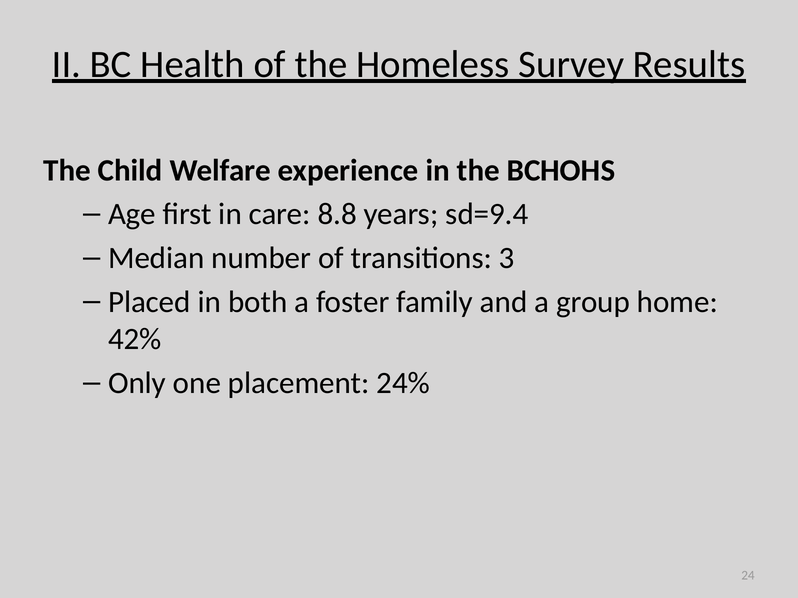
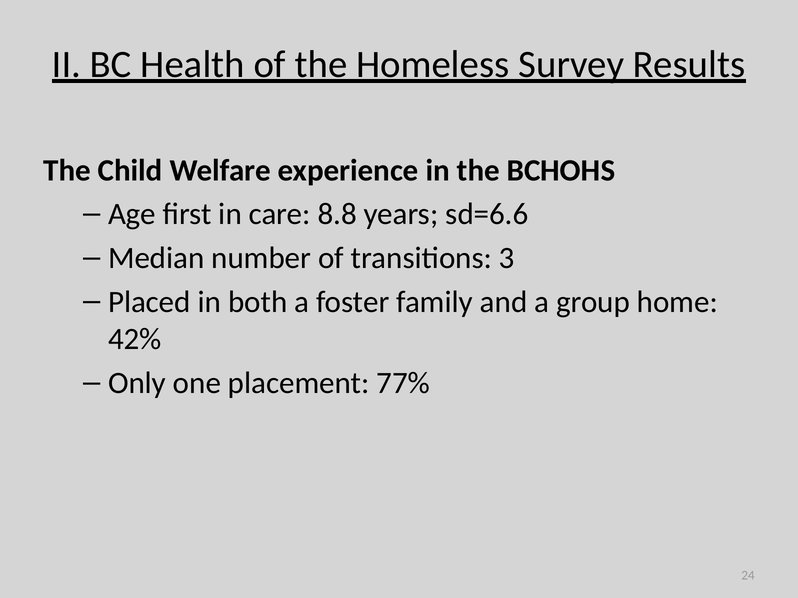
sd=9.4: sd=9.4 -> sd=6.6
24%: 24% -> 77%
